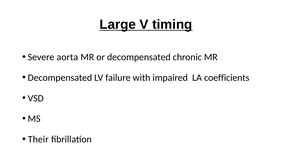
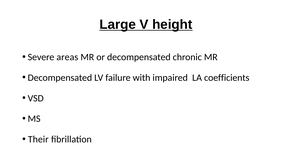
timing: timing -> height
aorta: aorta -> areas
